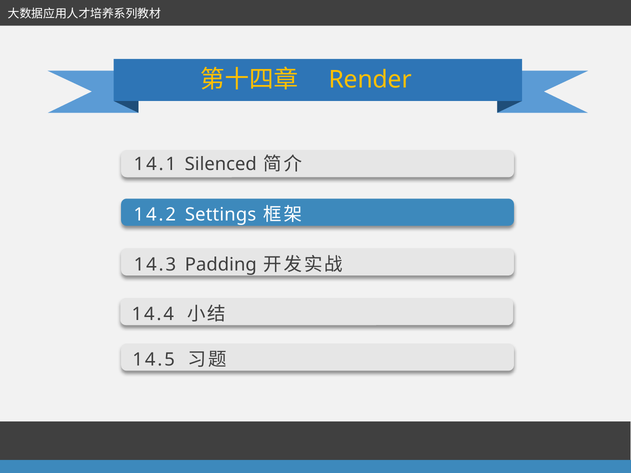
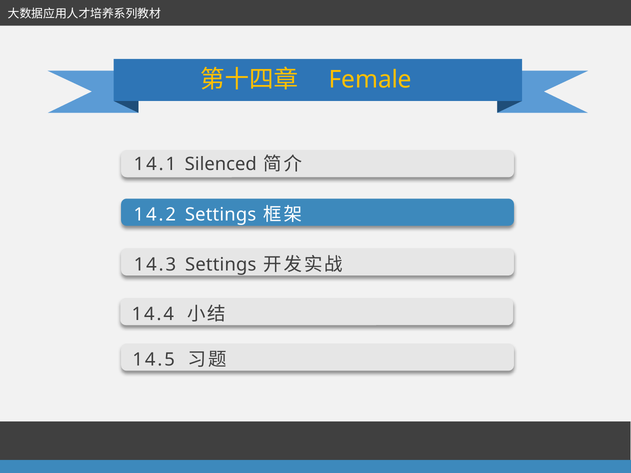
Render: Render -> Female
14.3 Padding: Padding -> Settings
